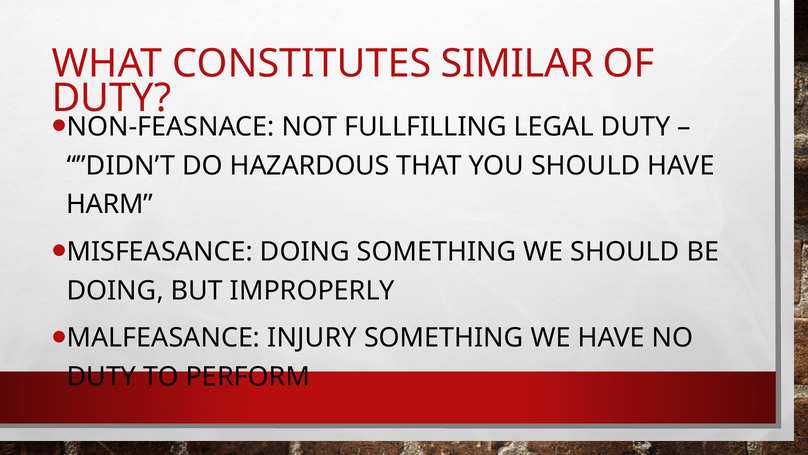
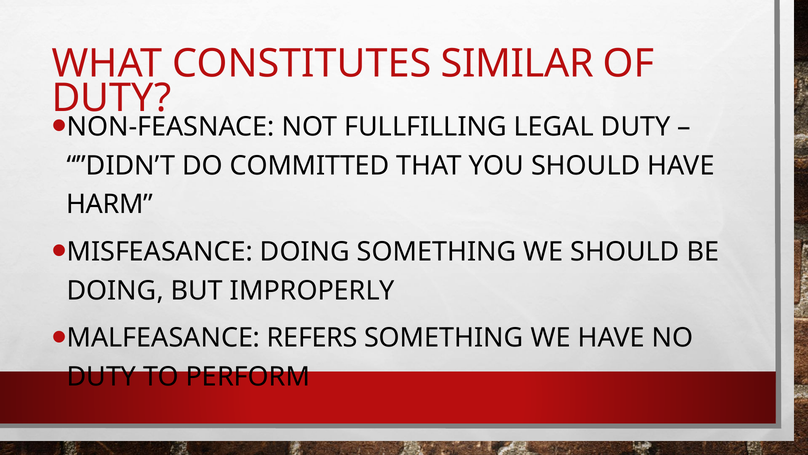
HAZARDOUS: HAZARDOUS -> COMMITTED
INJURY: INJURY -> REFERS
